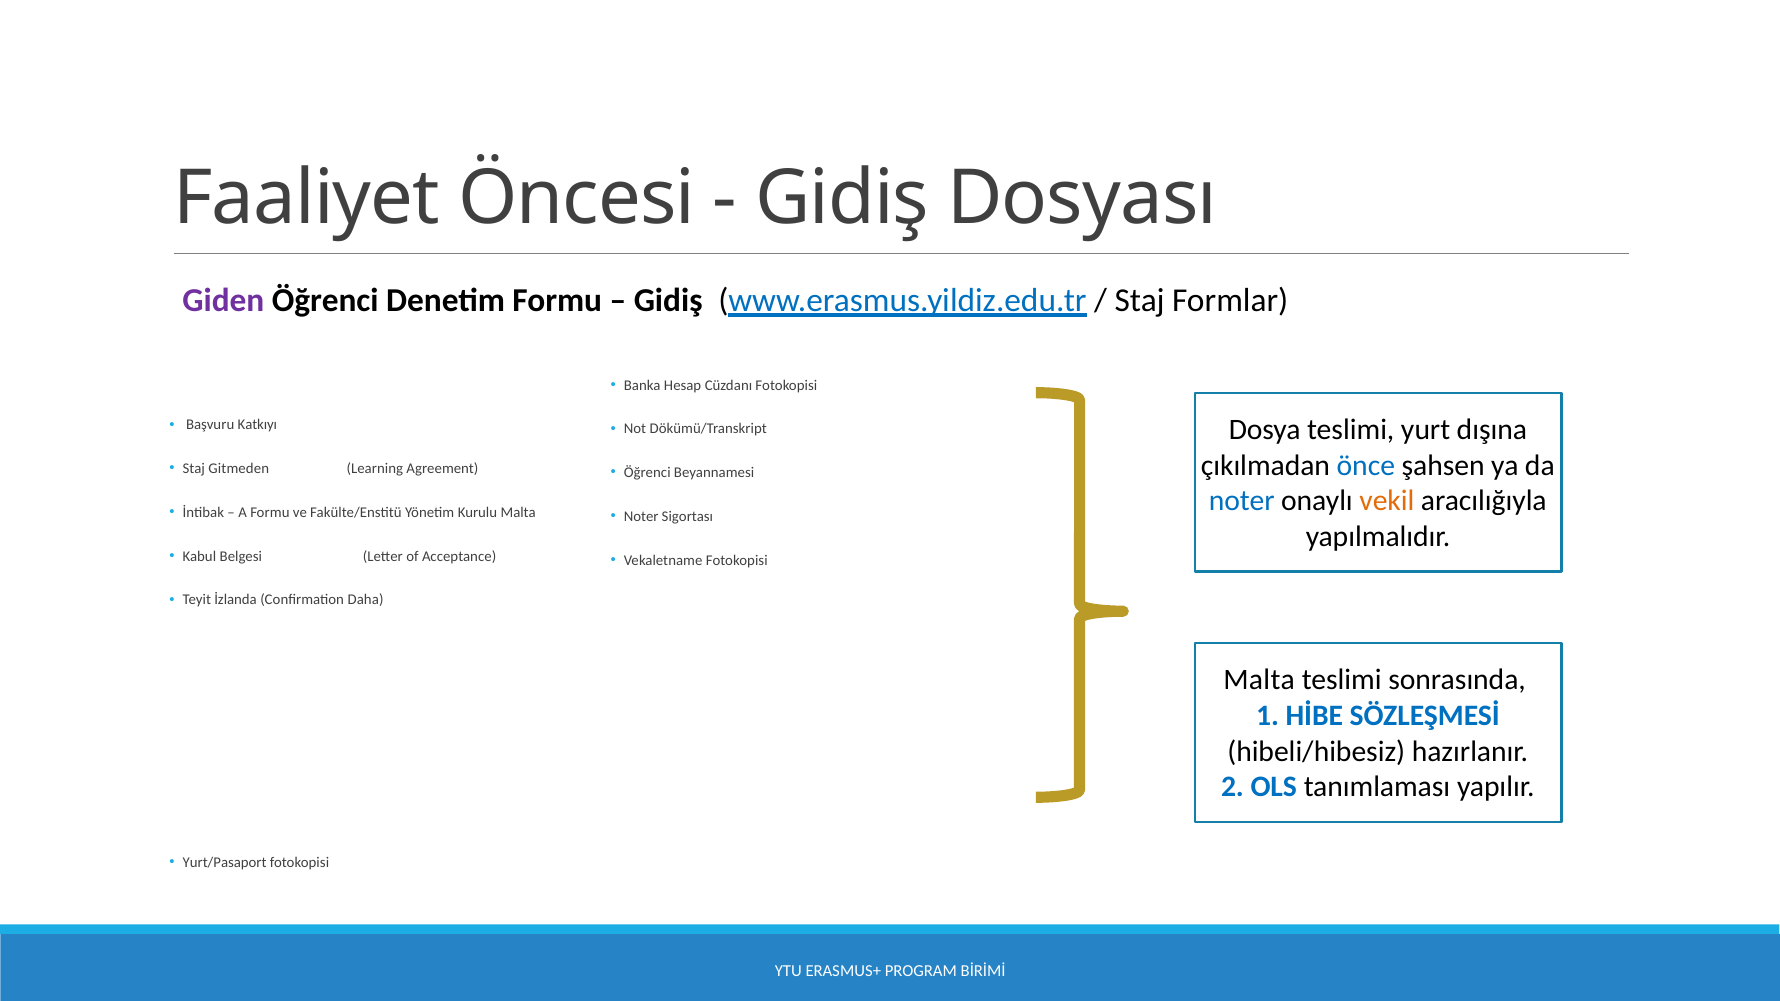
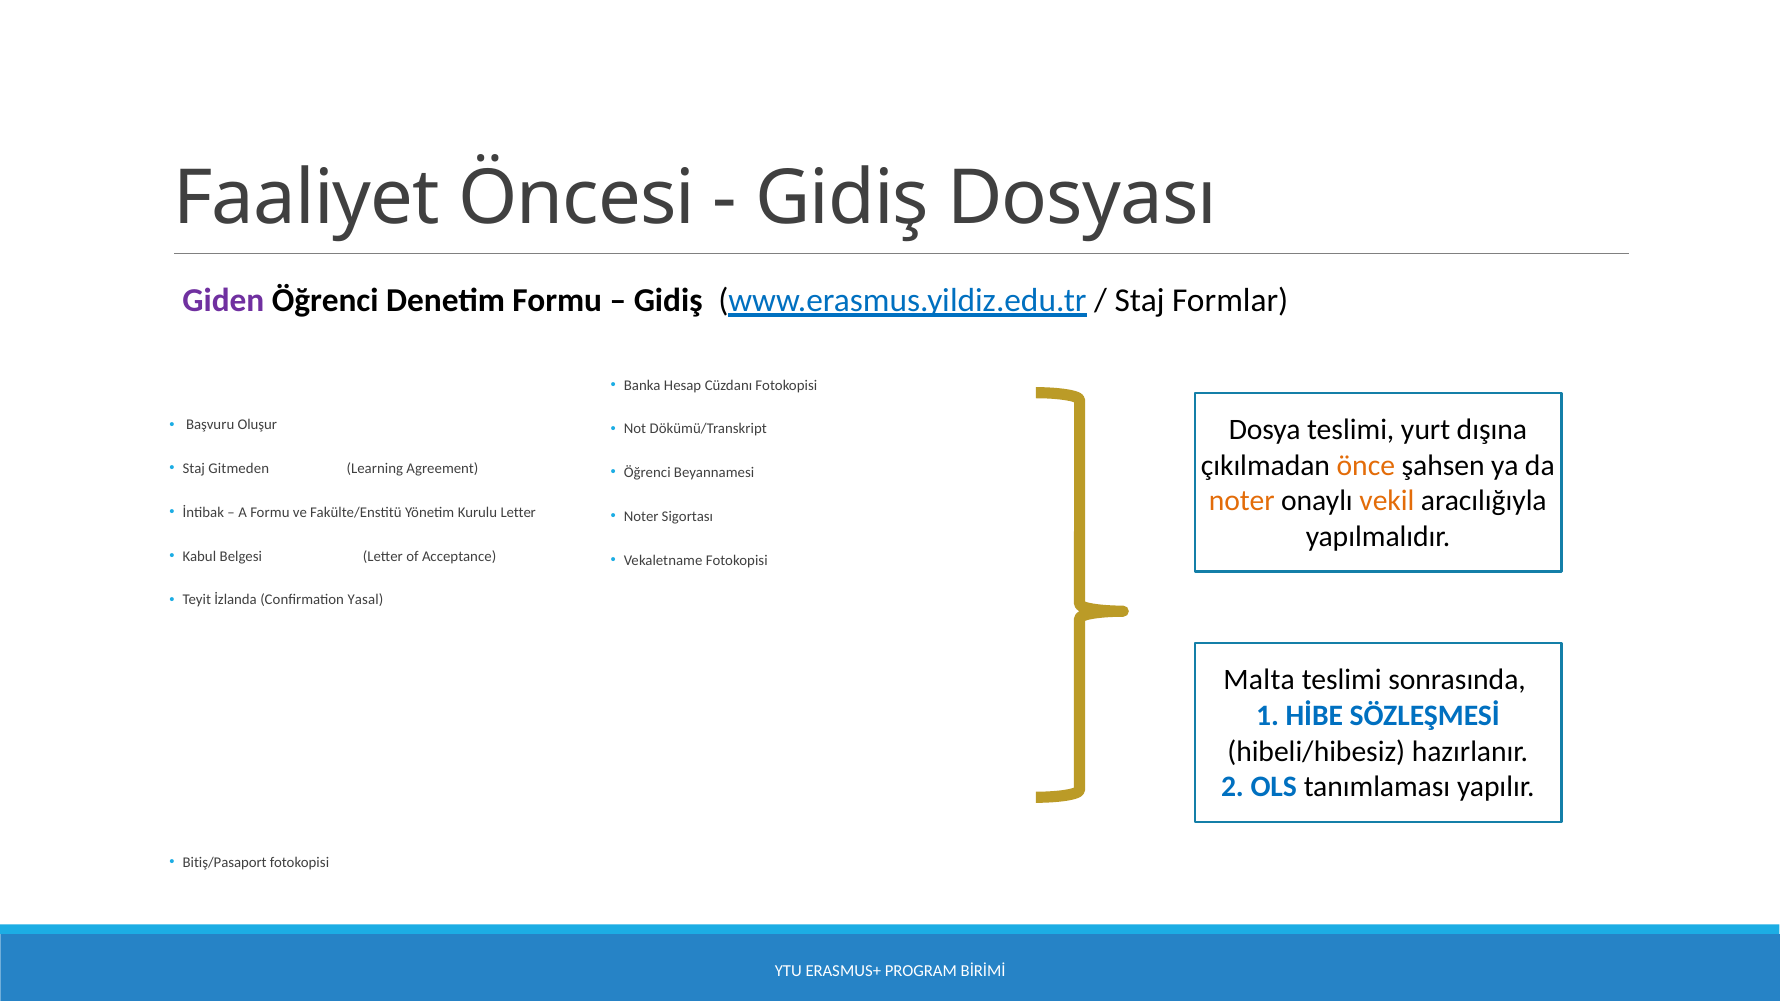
Katkıyı: Katkıyı -> Oluşur
önce colour: blue -> orange
noter at (1242, 501) colour: blue -> orange
Kurulu Malta: Malta -> Letter
Daha: Daha -> Yasal
Yurt/Pasaport: Yurt/Pasaport -> Bitiş/Pasaport
